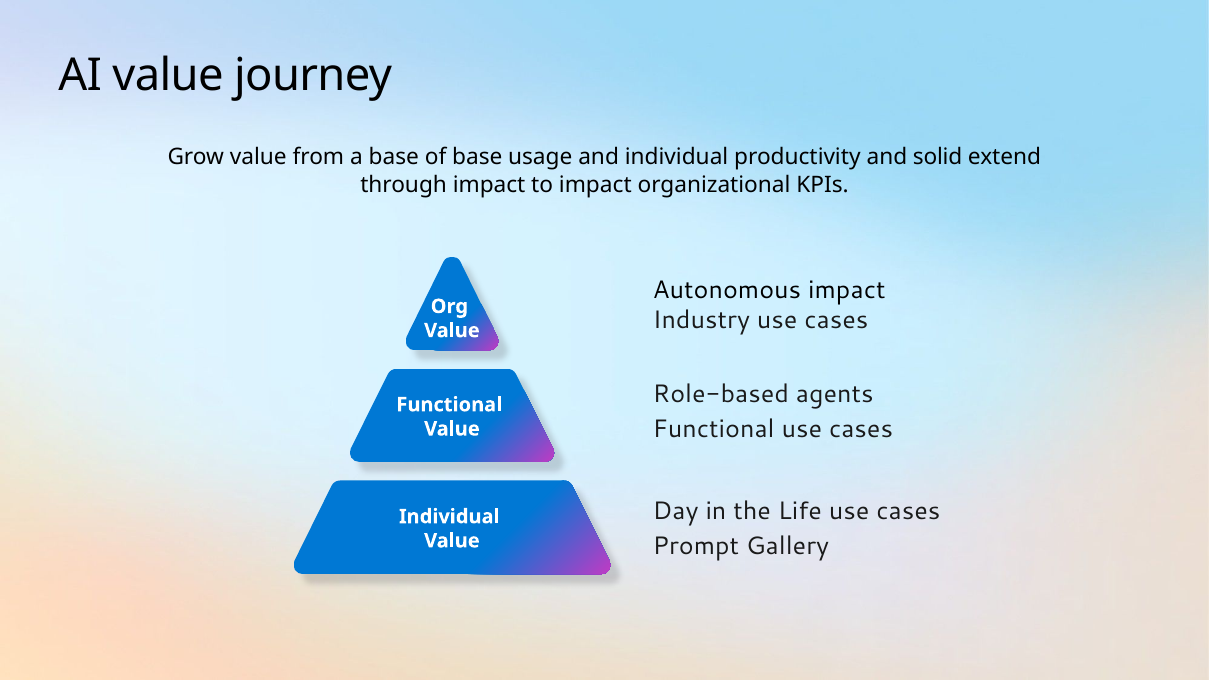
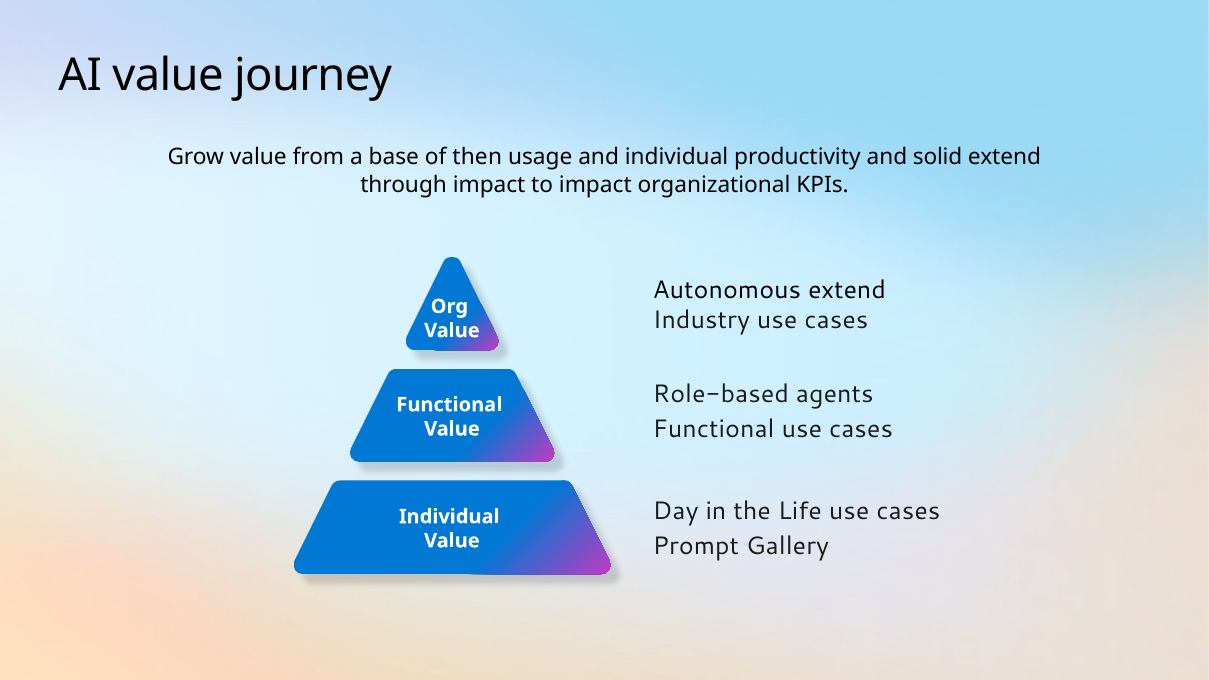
of base: base -> then
Autonomous impact: impact -> extend
